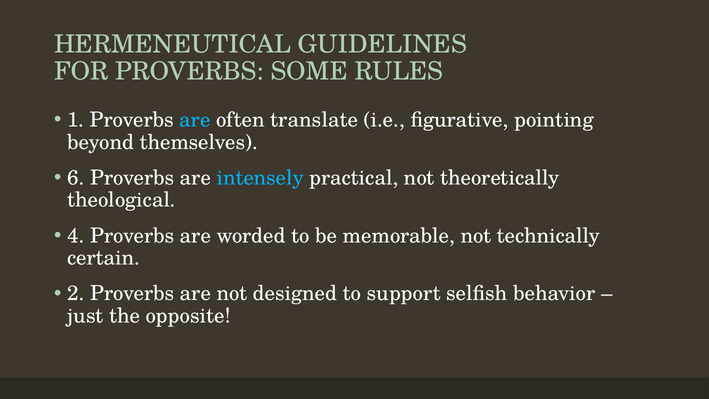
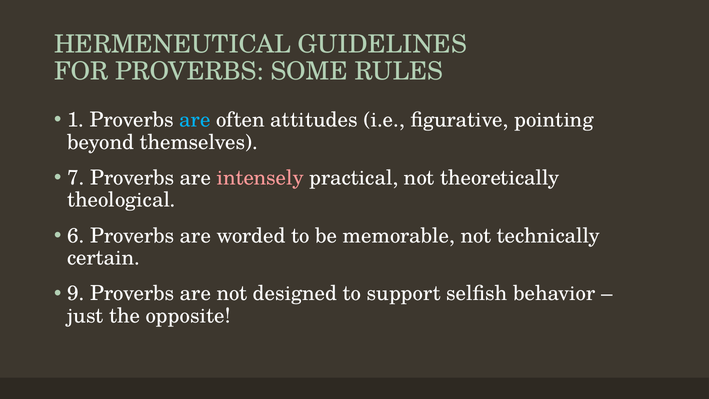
translate: translate -> attitudes
6: 6 -> 7
intensely colour: light blue -> pink
4: 4 -> 6
2: 2 -> 9
